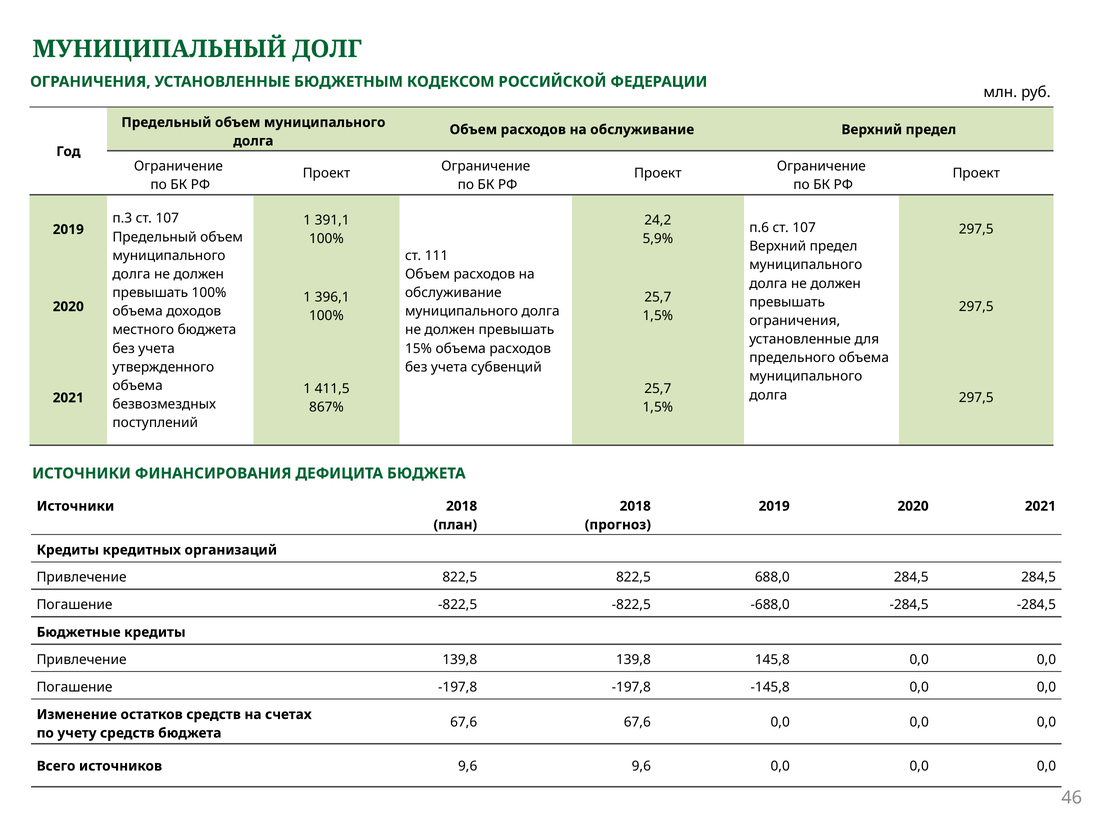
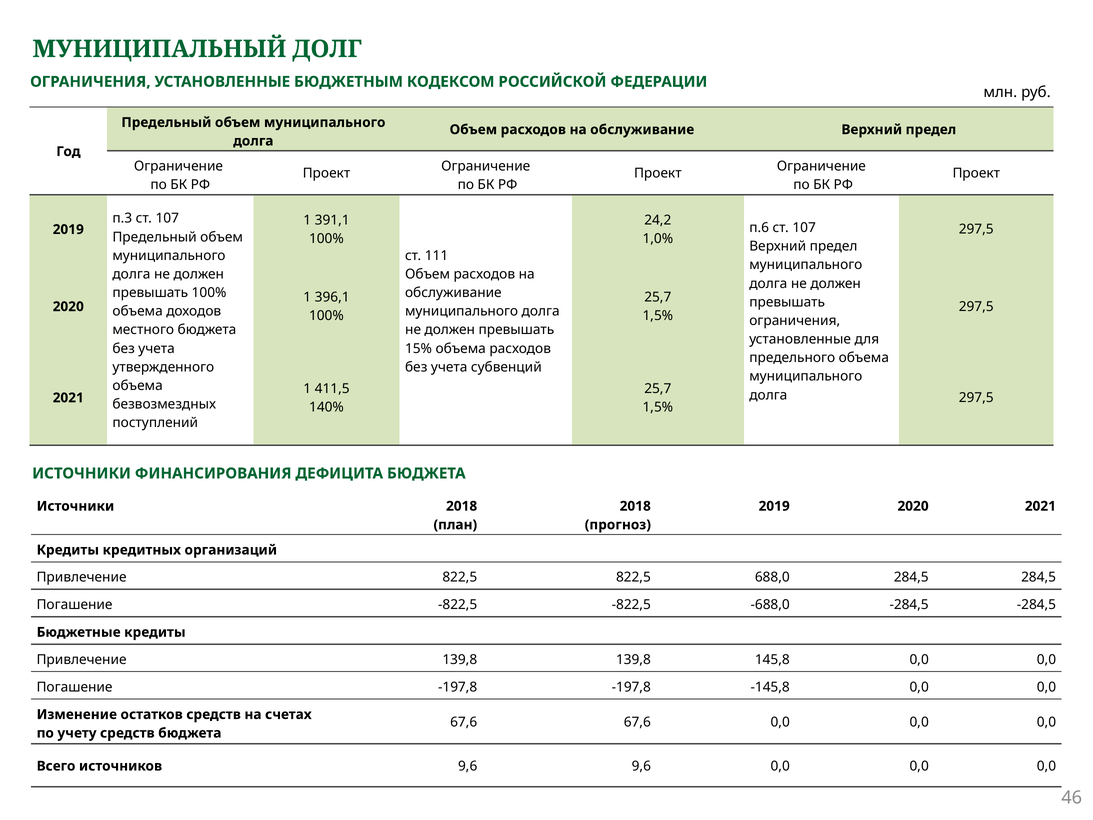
5,9%: 5,9% -> 1,0%
867%: 867% -> 140%
